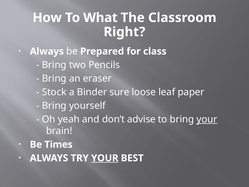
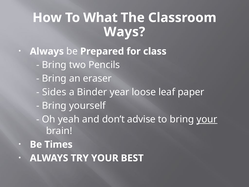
Right: Right -> Ways
Stock: Stock -> Sides
sure: sure -> year
YOUR at (105, 158) underline: present -> none
